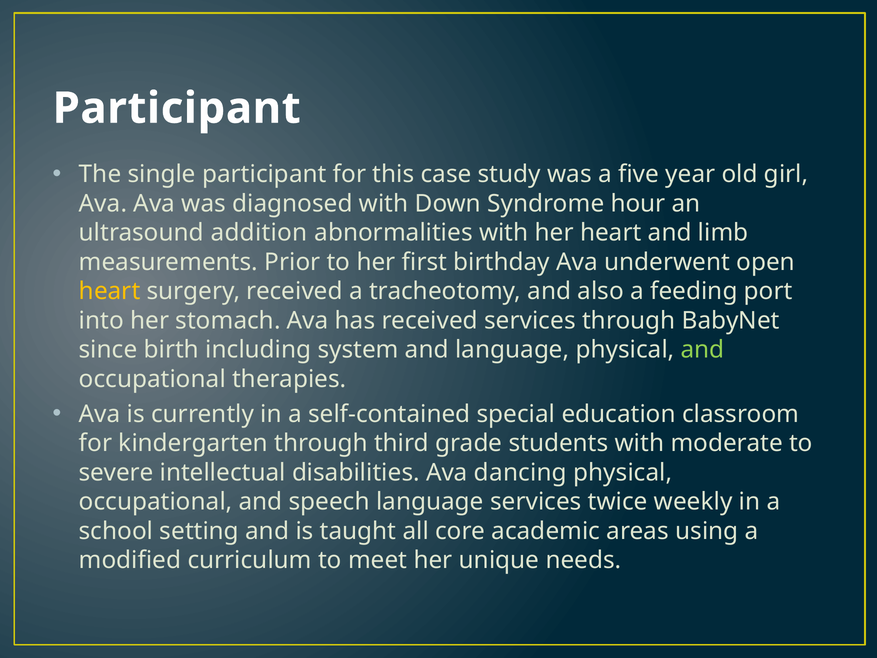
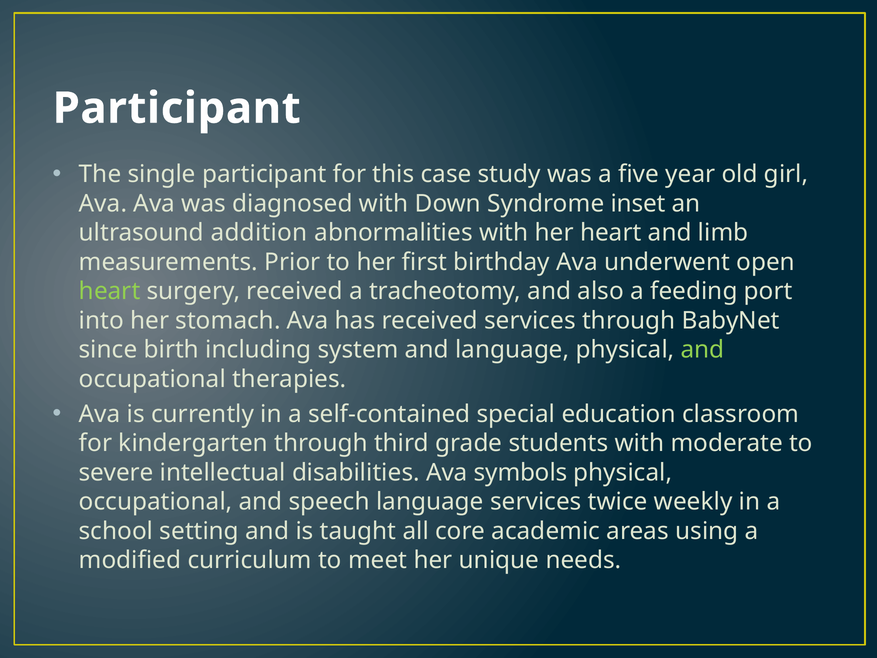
hour: hour -> inset
heart at (110, 291) colour: yellow -> light green
dancing: dancing -> symbols
